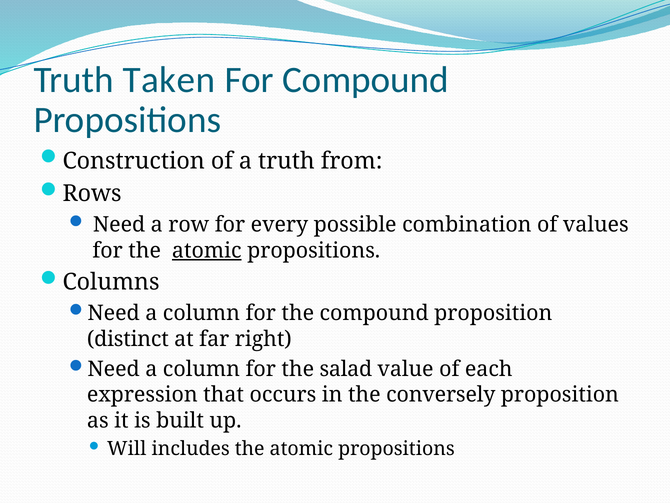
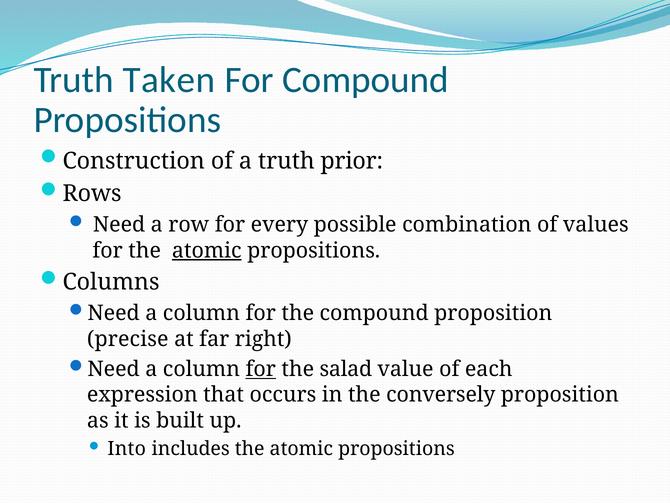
from: from -> prior
distinct: distinct -> precise
for at (261, 369) underline: none -> present
Will: Will -> Into
